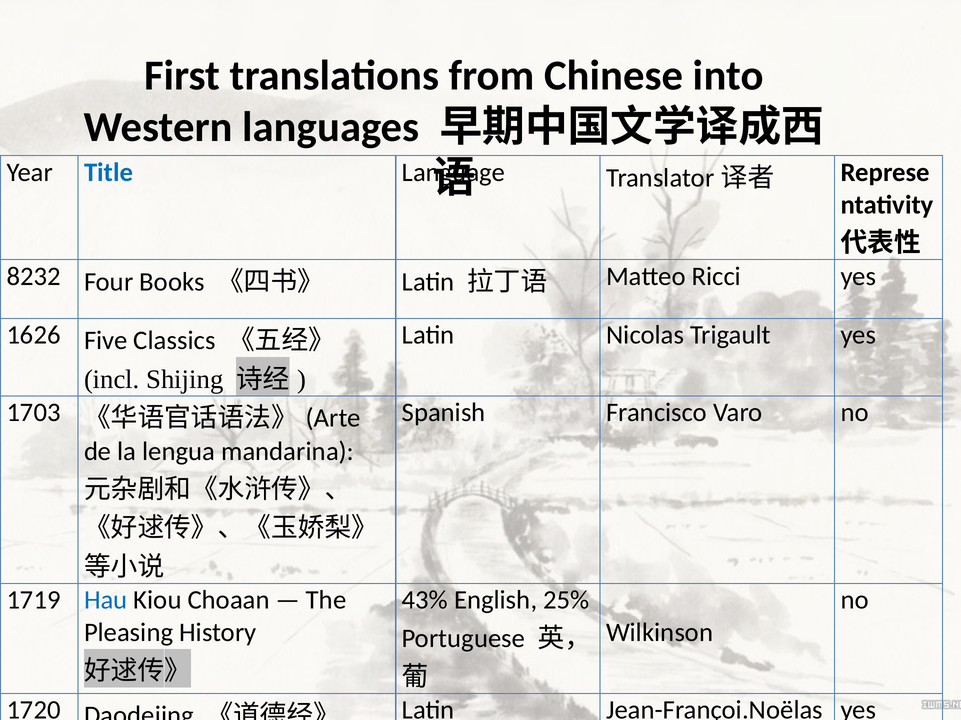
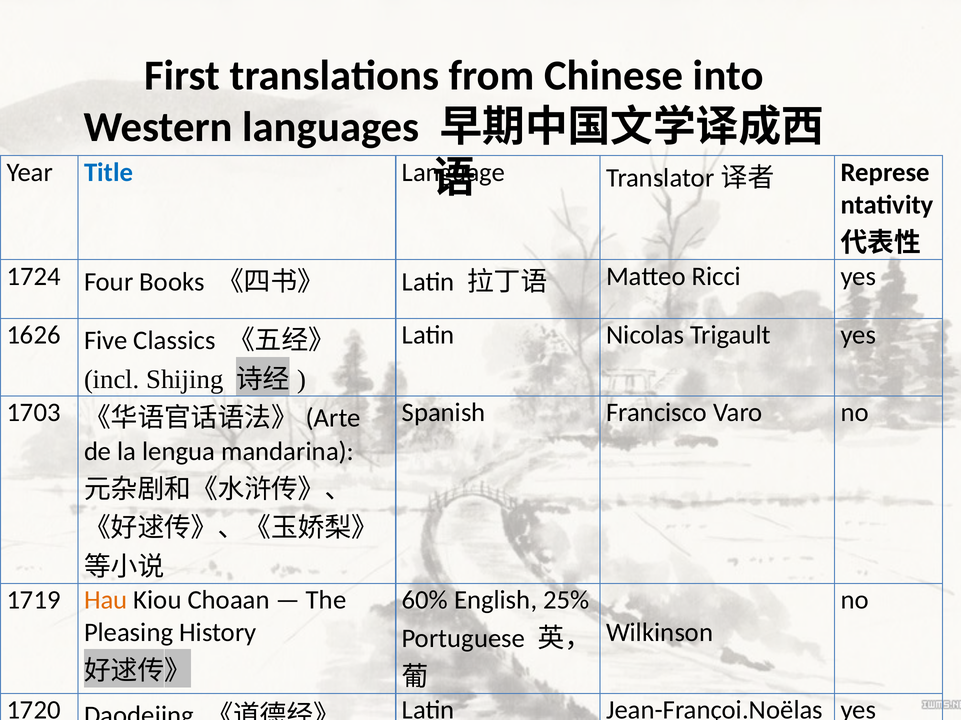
8232: 8232 -> 1724
Hau colour: blue -> orange
43%: 43% -> 60%
